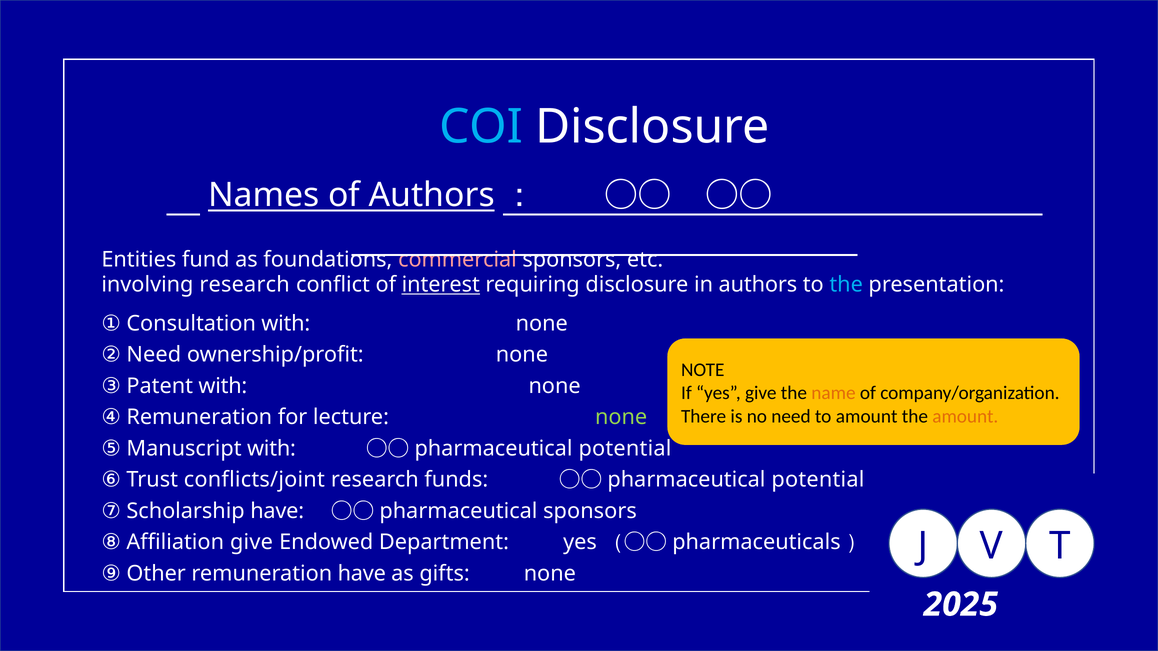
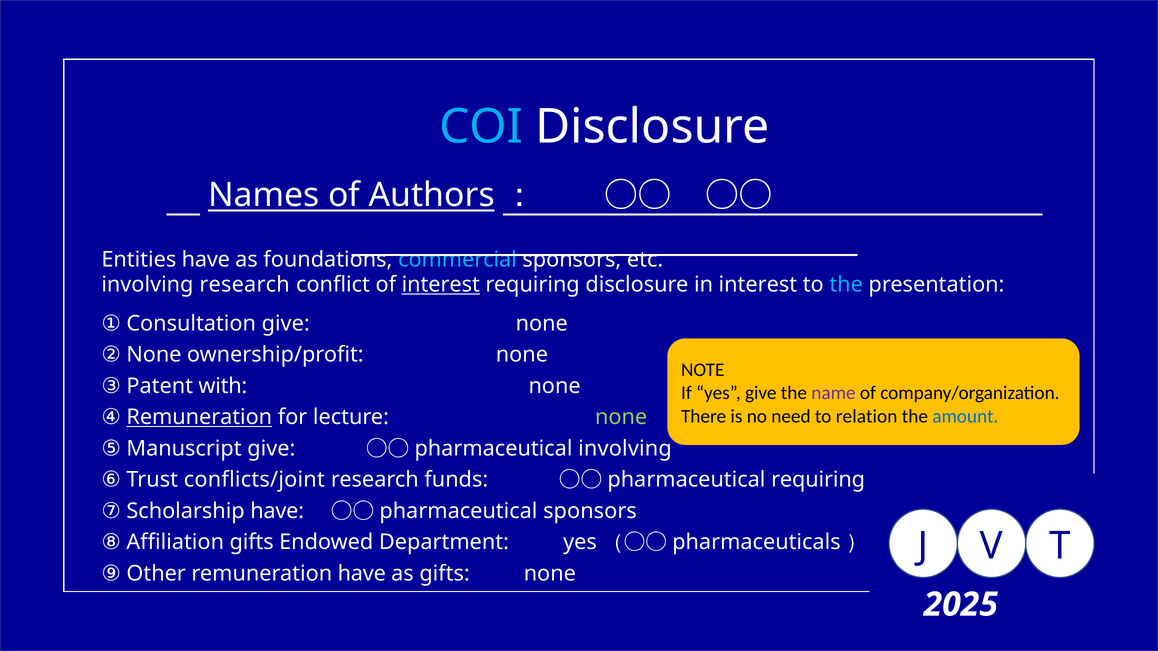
Entities fund: fund -> have
commercial colour: pink -> light blue
in authors: authors -> interest
Consultation with: with -> give
② Need: Need -> None
name colour: orange -> purple
Remuneration at (199, 417) underline: none -> present
to amount: amount -> relation
amount at (965, 416) colour: orange -> blue
Manuscript with: with -> give
potential at (625, 449): potential -> involving
funds ○○pharmaceutical potential: potential -> requiring
Affiliation give: give -> gifts
